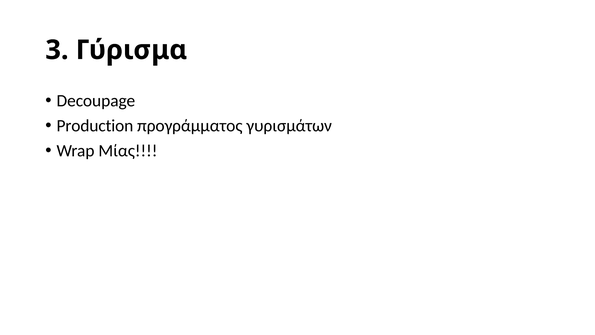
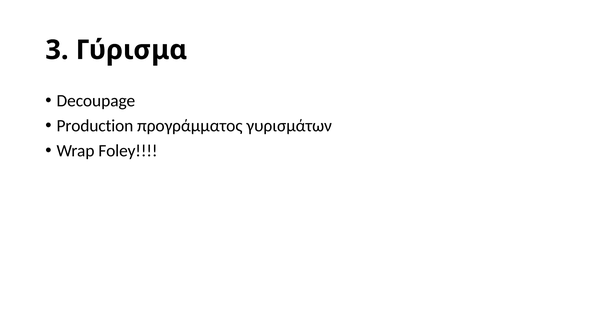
Μίας: Μίας -> Foley
